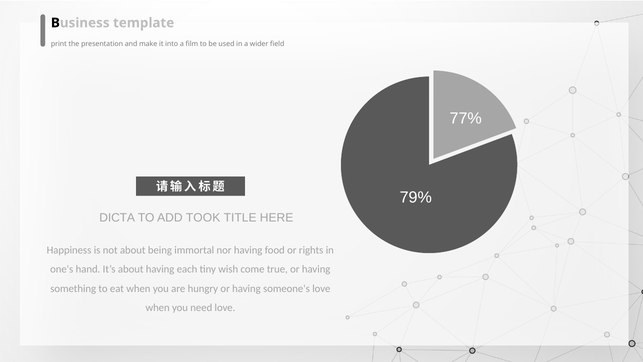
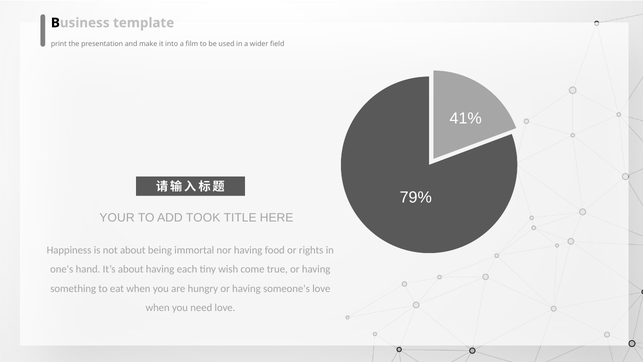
77%: 77% -> 41%
DICTA: DICTA -> YOUR
